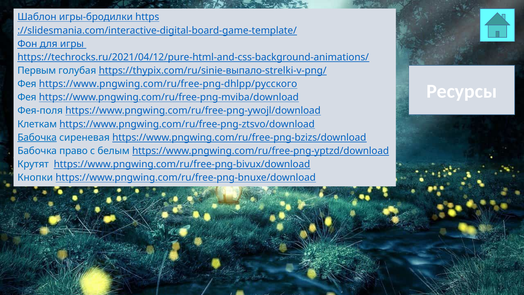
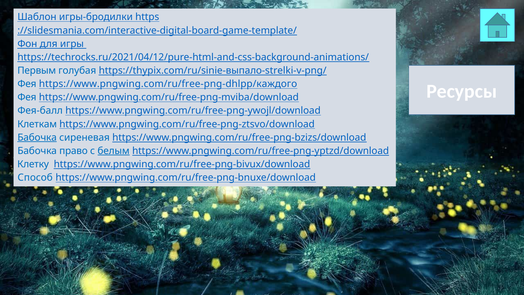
https://www.pngwing.com/ru/free-png-dhlpp/русского: https://www.pngwing.com/ru/free-png-dhlpp/русского -> https://www.pngwing.com/ru/free-png-dhlpp/каждого
Фея-поля: Фея-поля -> Фея-балл
белым underline: none -> present
Крутят: Крутят -> Клетку
Кнопки: Кнопки -> Способ
